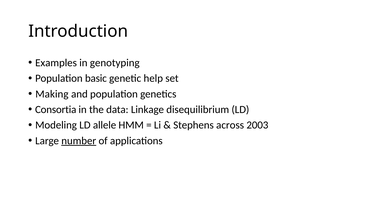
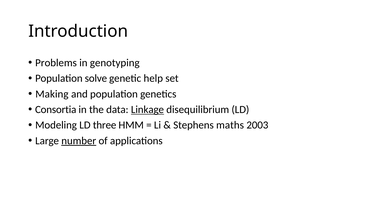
Examples: Examples -> Problems
basic: basic -> solve
Linkage underline: none -> present
allele: allele -> three
across: across -> maths
